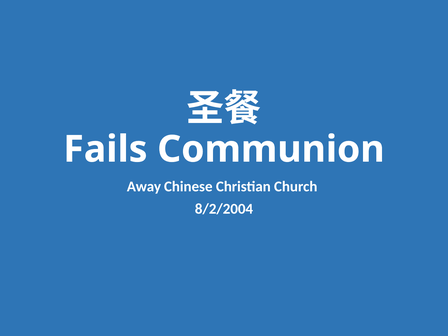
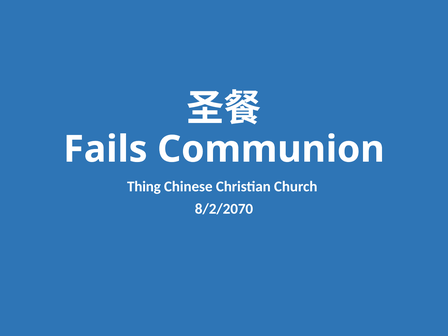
Away: Away -> Thing
8/2/2004: 8/2/2004 -> 8/2/2070
